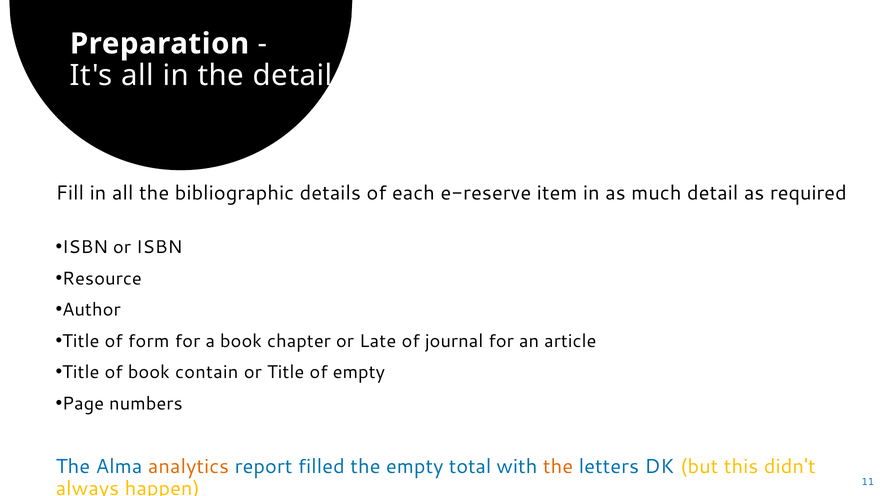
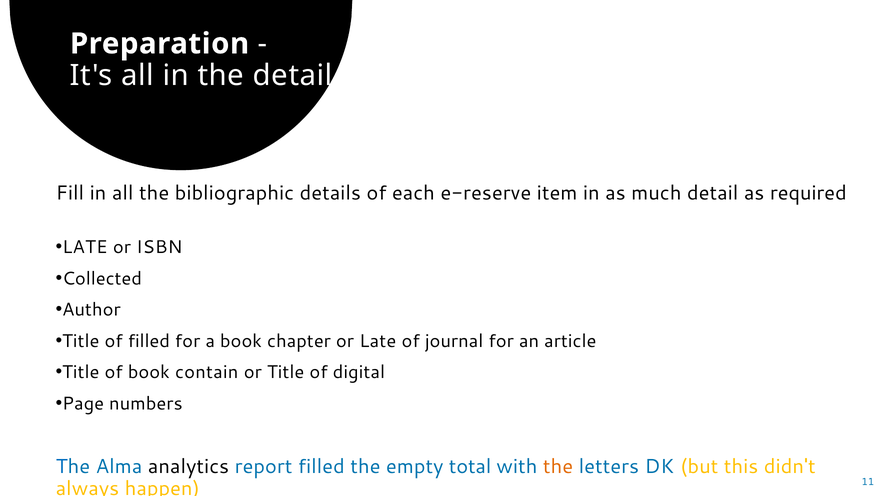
ISBN at (85, 247): ISBN -> LATE
Resource: Resource -> Collected
of form: form -> filled
of empty: empty -> digital
analytics colour: orange -> black
